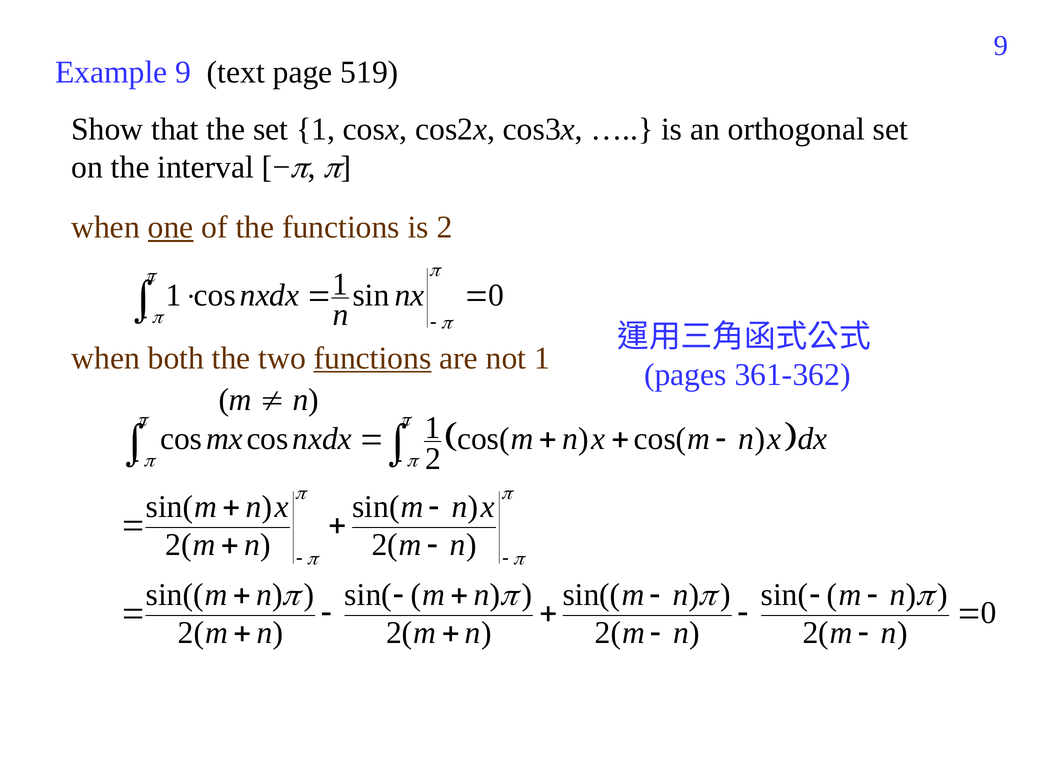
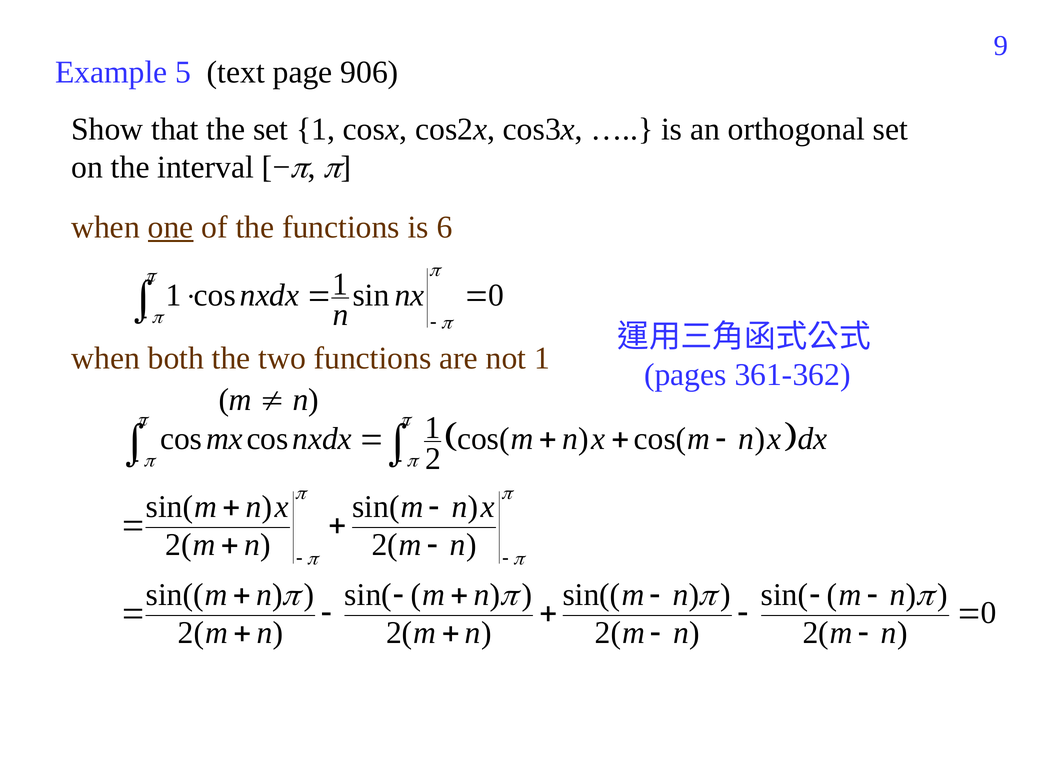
Example 9: 9 -> 5
519: 519 -> 906
is 2: 2 -> 6
functions at (373, 358) underline: present -> none
